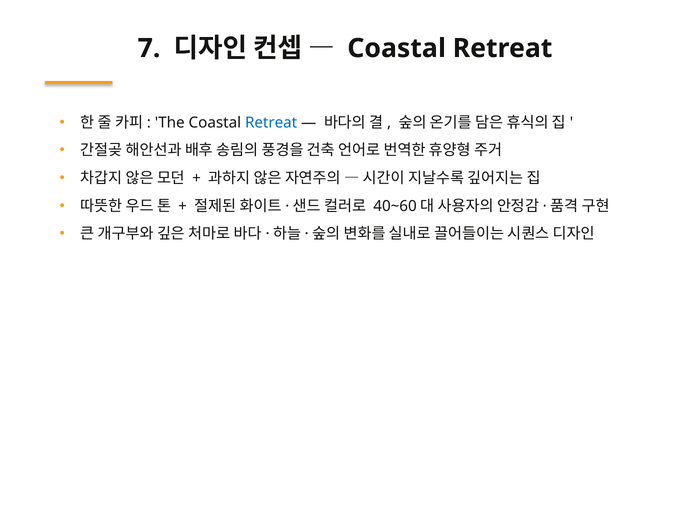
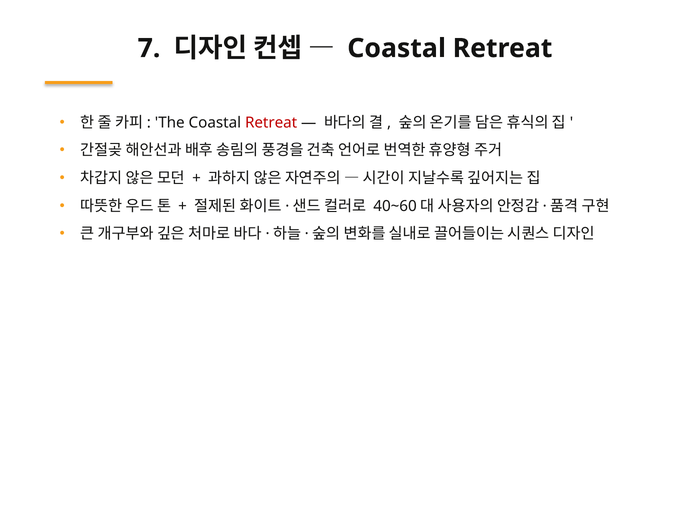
Retreat at (271, 122) colour: blue -> red
